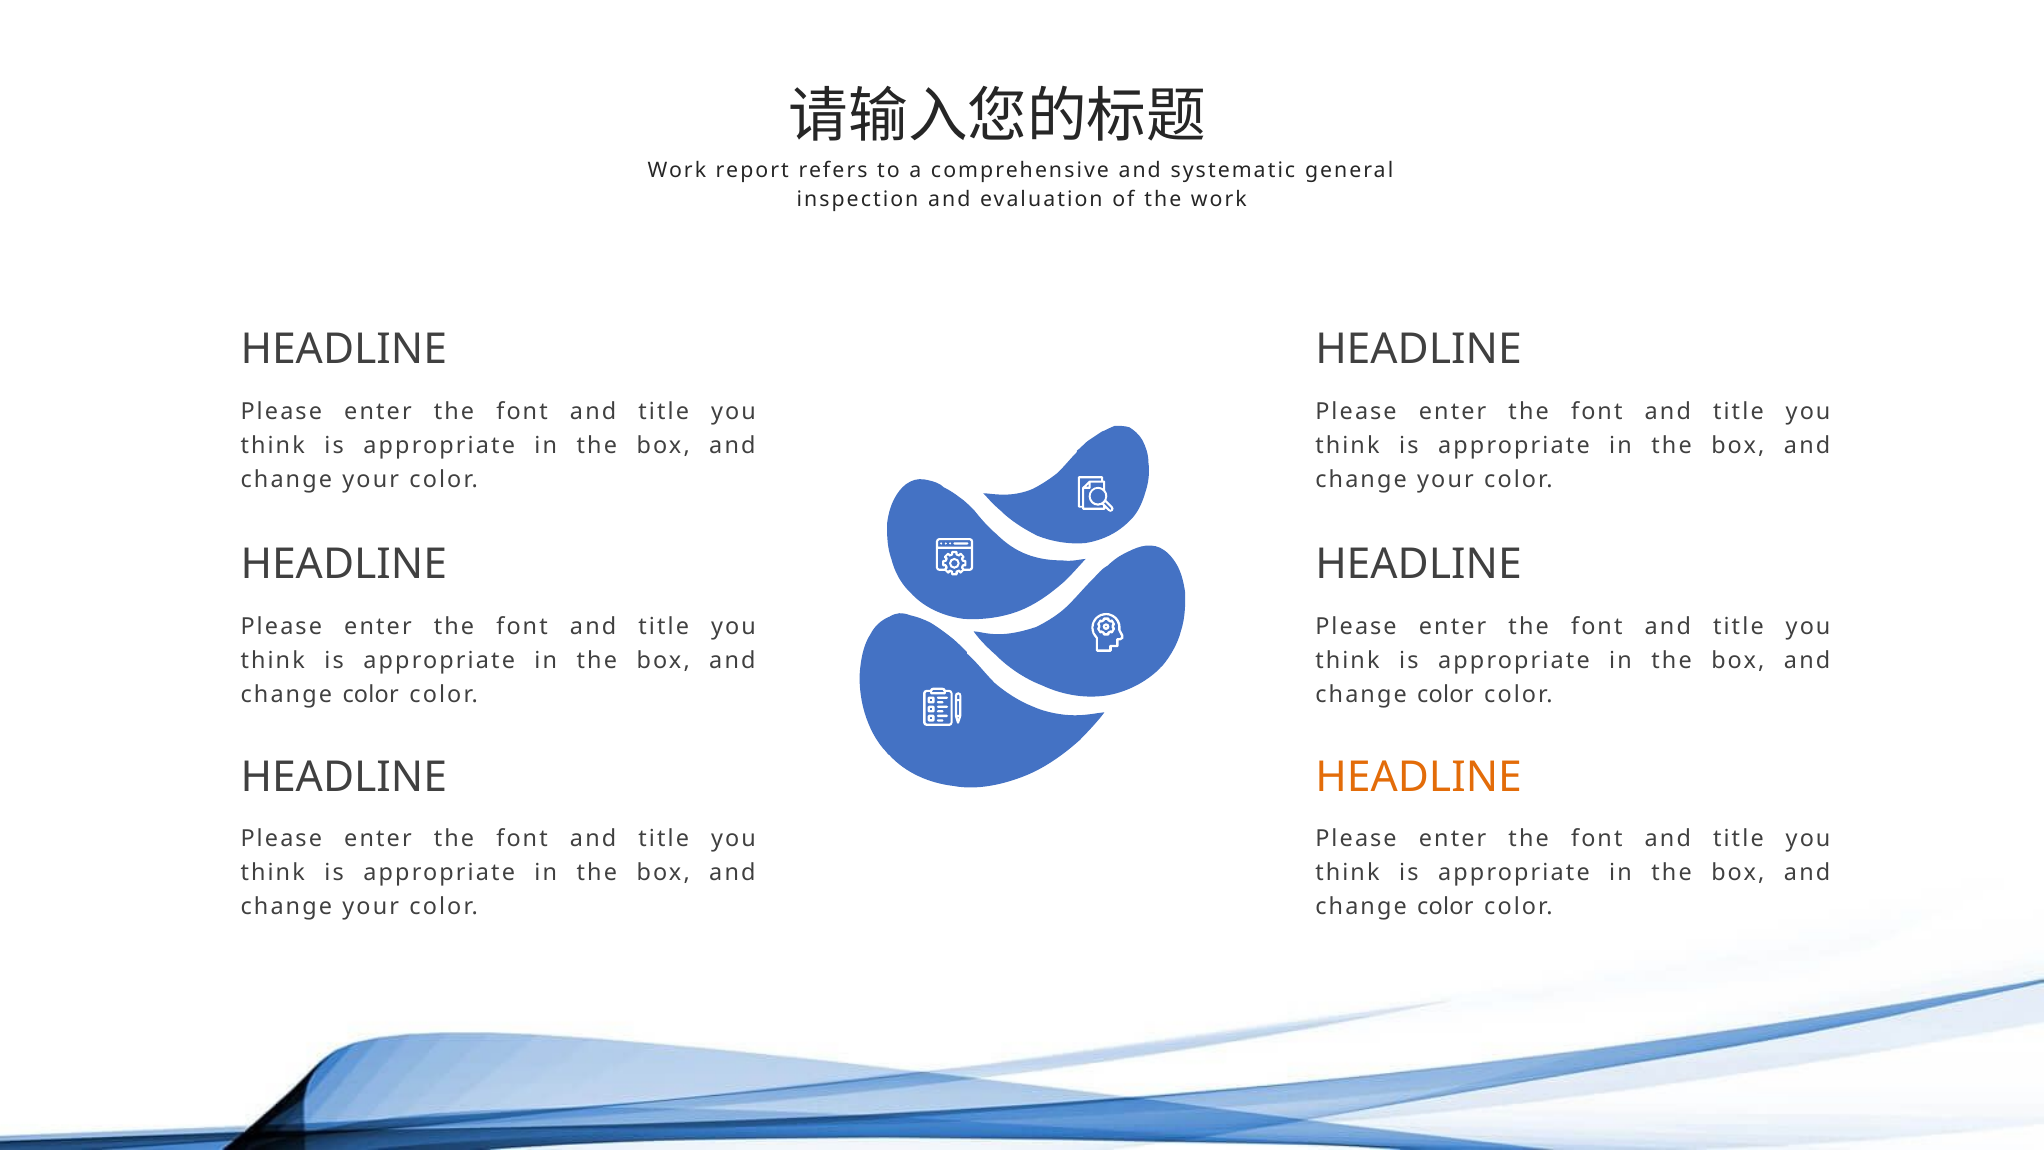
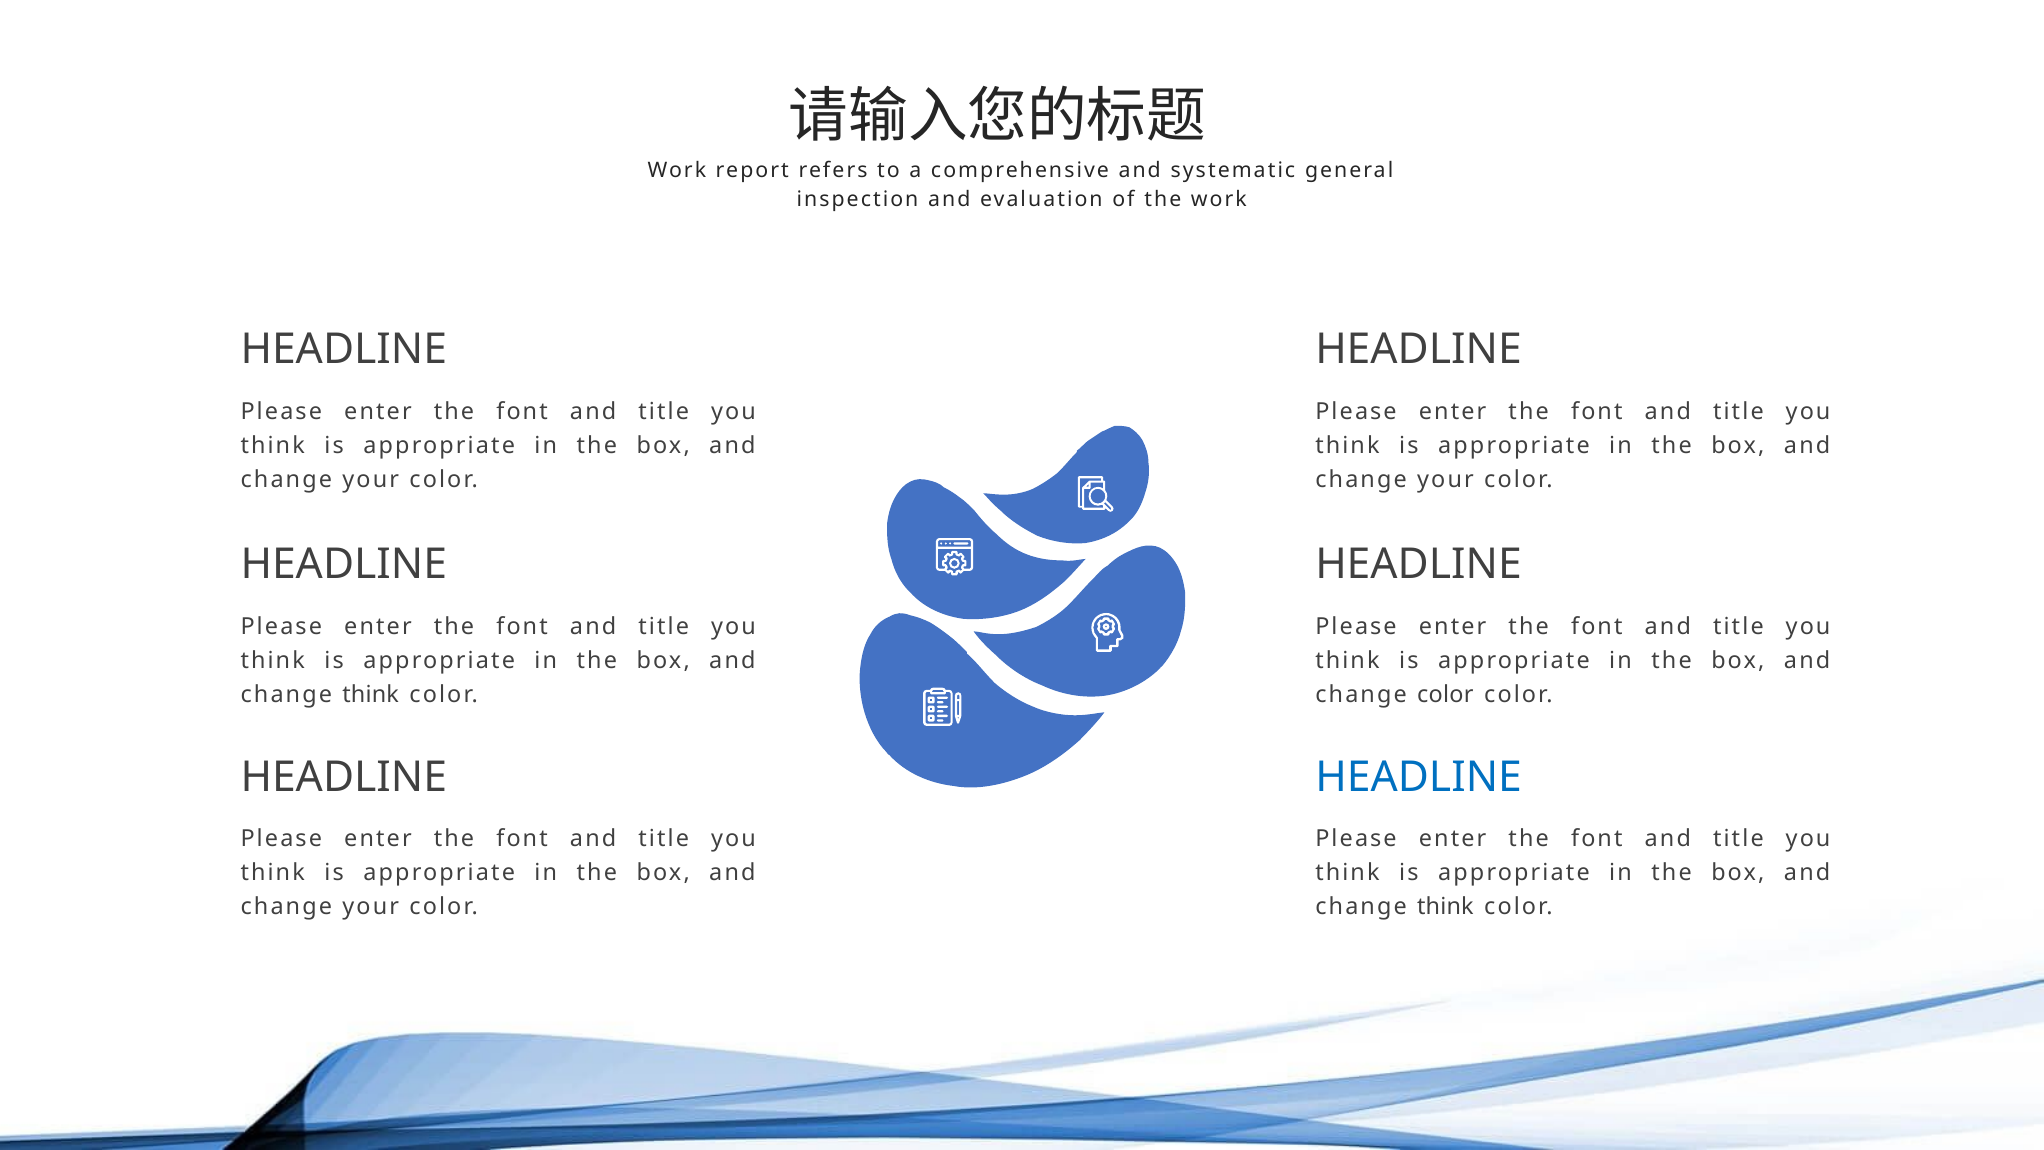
color at (371, 695): color -> think
HEADLINE at (1419, 777) colour: orange -> blue
color at (1445, 907): color -> think
